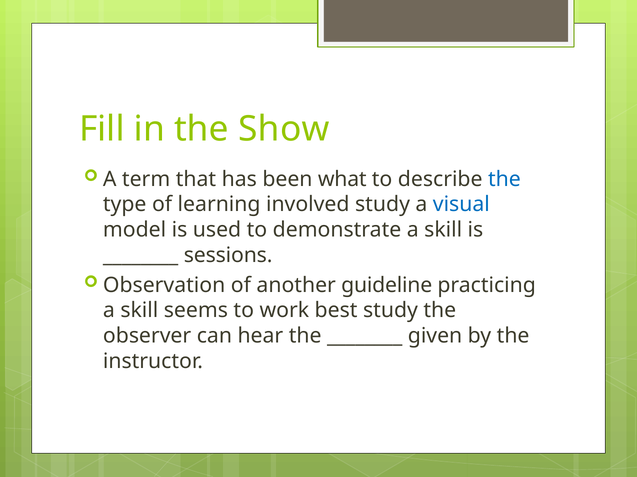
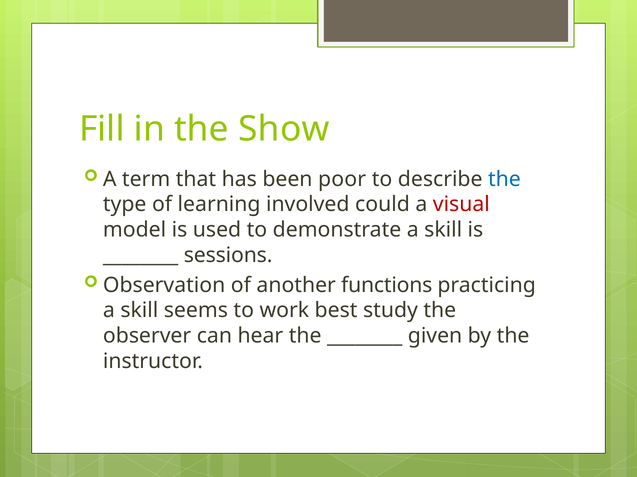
what: what -> poor
involved study: study -> could
visual colour: blue -> red
guideline: guideline -> functions
